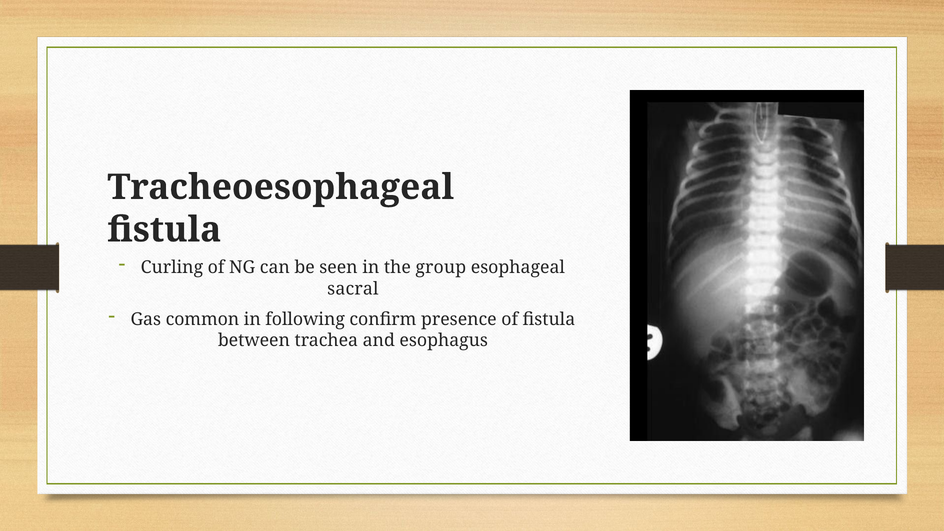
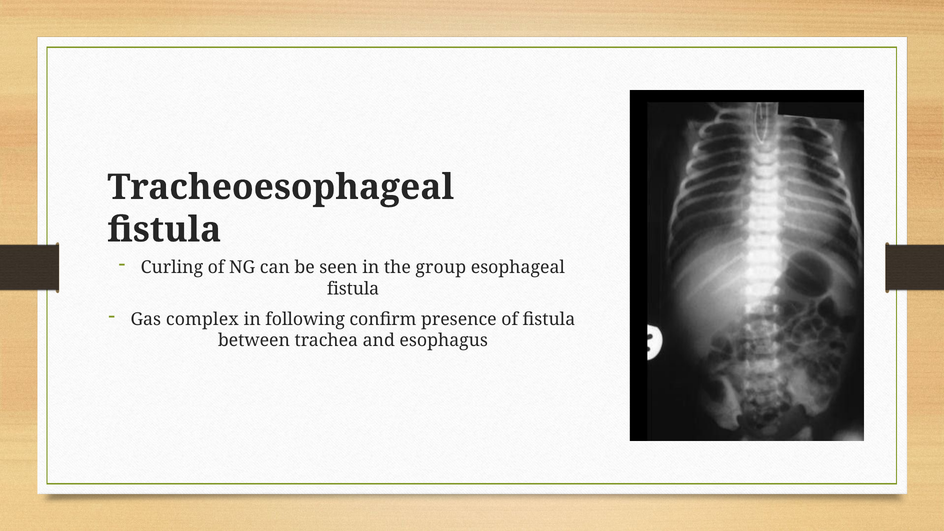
sacral at (353, 289): sacral -> fistula
common: common -> complex
